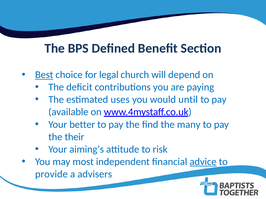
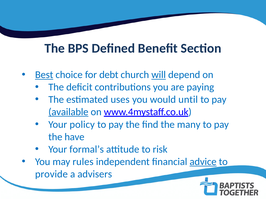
legal: legal -> debt
will underline: none -> present
available underline: none -> present
better: better -> policy
their: their -> have
aiming’s: aiming’s -> formal’s
most: most -> rules
